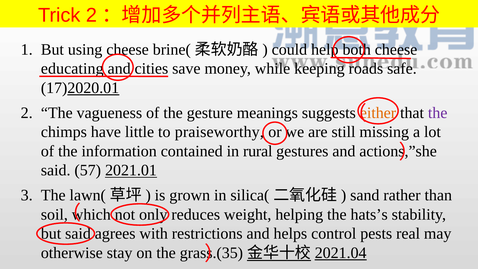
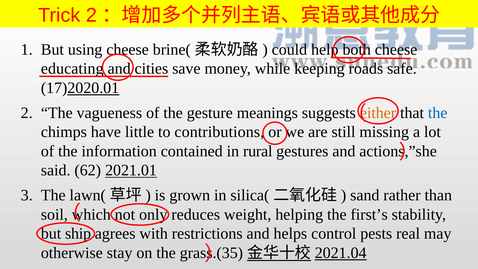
the at (438, 113) colour: purple -> blue
praiseworthy: praiseworthy -> contributions
57: 57 -> 62
hats’s: hats’s -> first’s
but said: said -> ship
